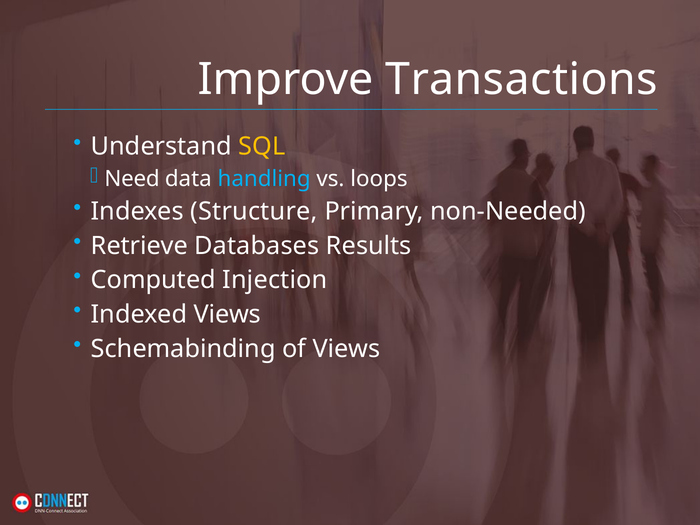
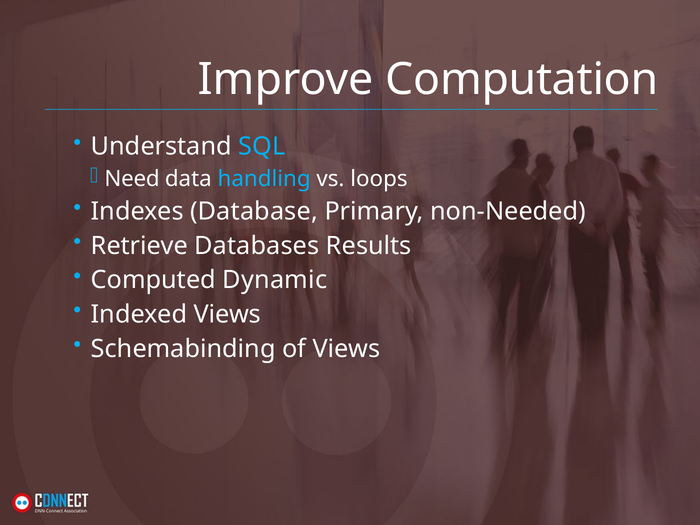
Transactions: Transactions -> Computation
SQL colour: yellow -> light blue
Structure: Structure -> Database
Injection: Injection -> Dynamic
